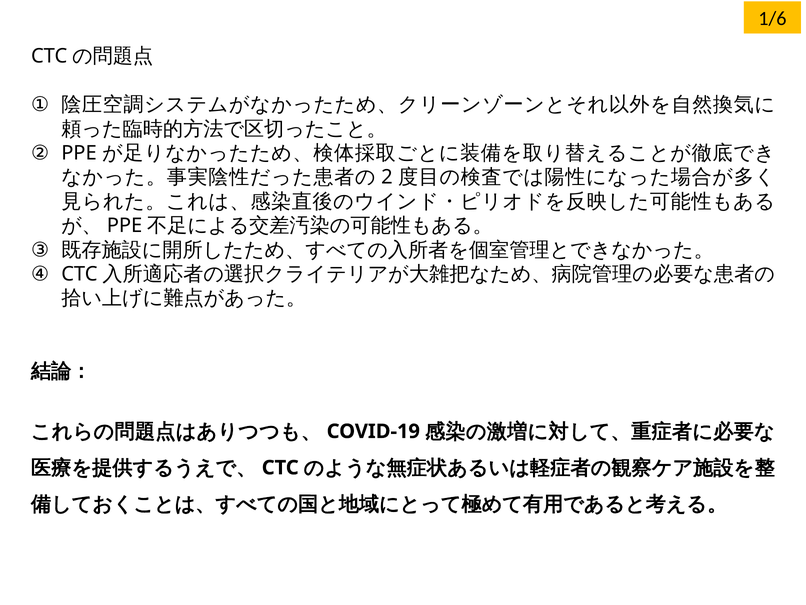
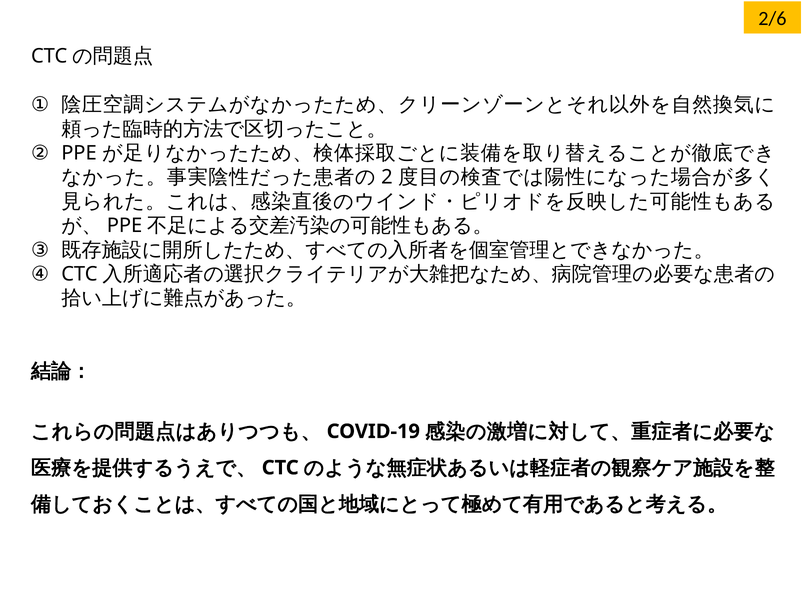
1/6: 1/6 -> 2/6
